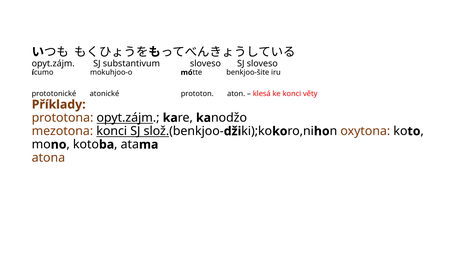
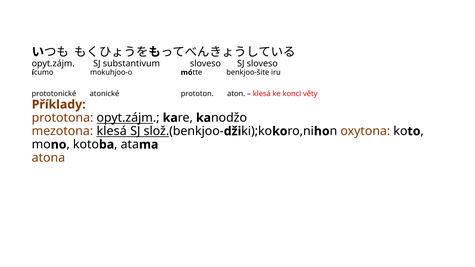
mezotona konci: konci -> klesá
